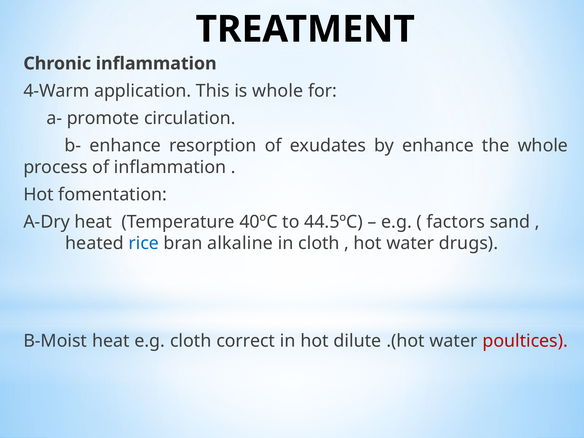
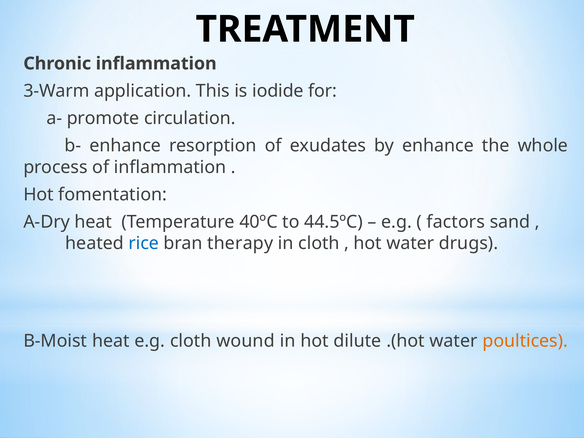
4-Warm: 4-Warm -> 3-Warm
is whole: whole -> iodide
alkaline: alkaline -> therapy
correct: correct -> wound
poultices colour: red -> orange
